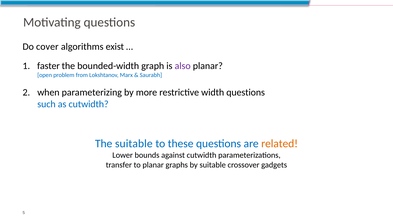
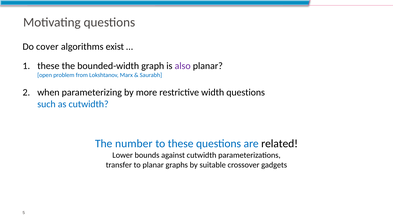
faster at (48, 66): faster -> these
The suitable: suitable -> number
related colour: orange -> black
